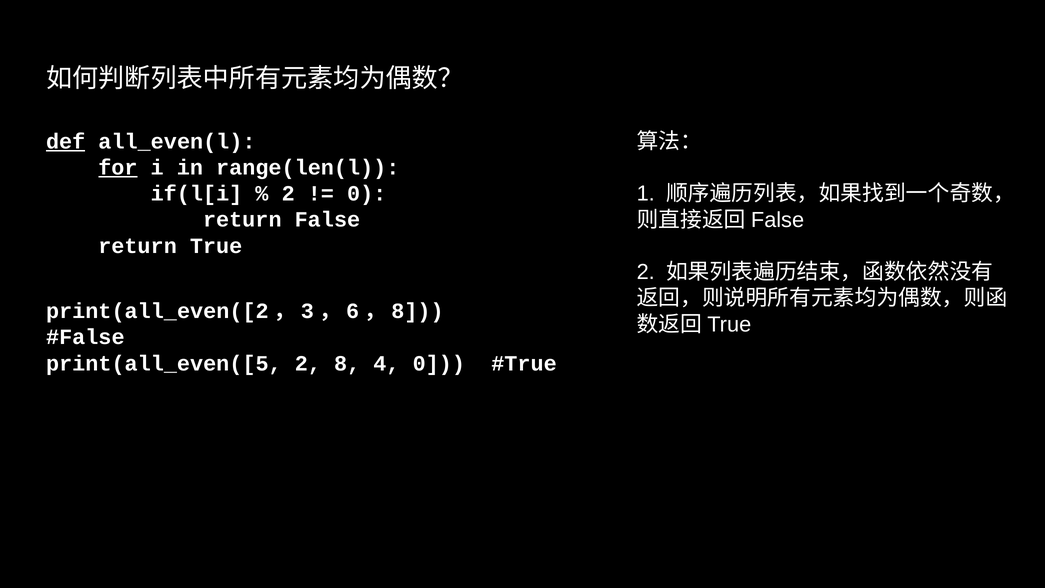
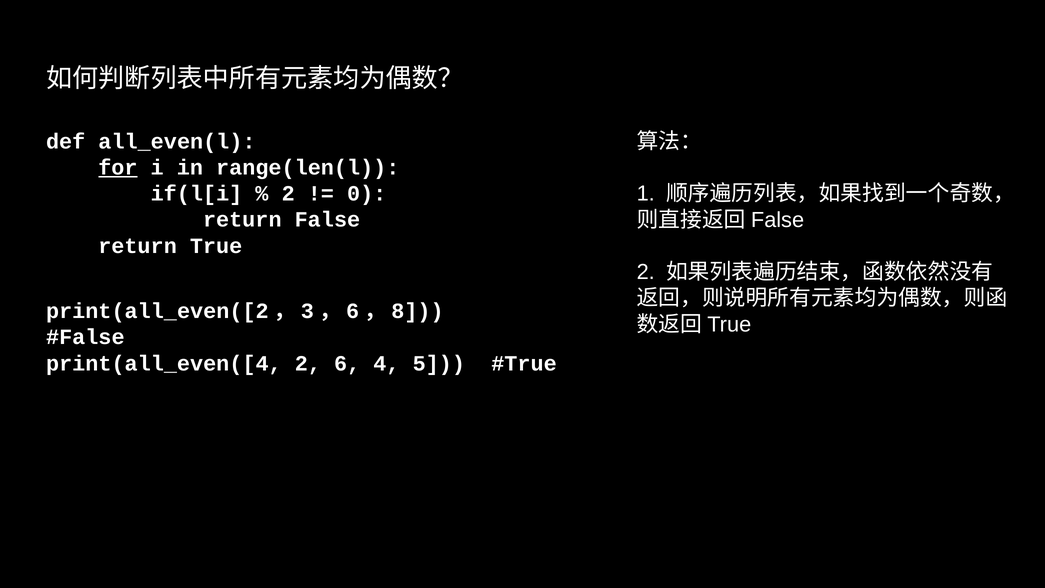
def underline: present -> none
print(all_even([5: print(all_even([5 -> print(all_even([4
8: 8 -> 6
4 0: 0 -> 5
